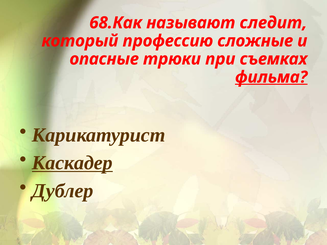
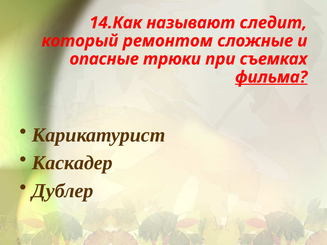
68.Как: 68.Как -> 14.Как
профессию: профессию -> ремонтом
Каскадер underline: present -> none
